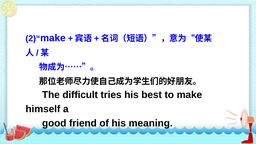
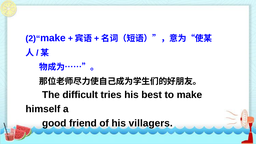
meaning: meaning -> villagers
